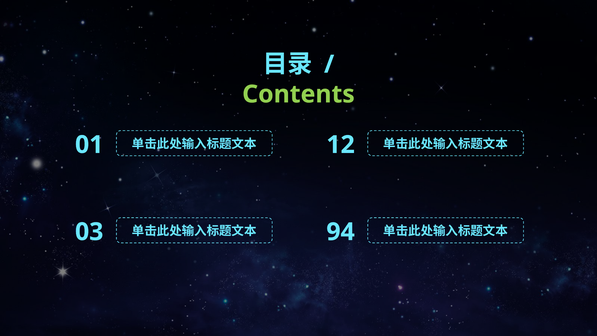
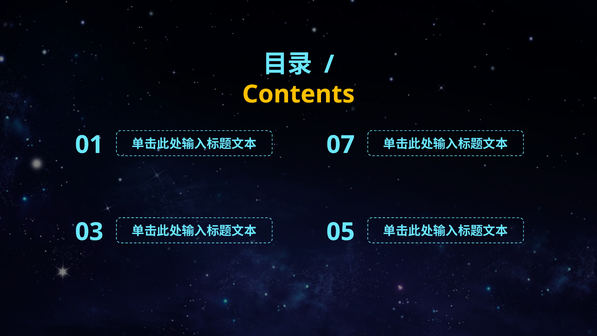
Contents colour: light green -> yellow
12: 12 -> 07
94: 94 -> 05
